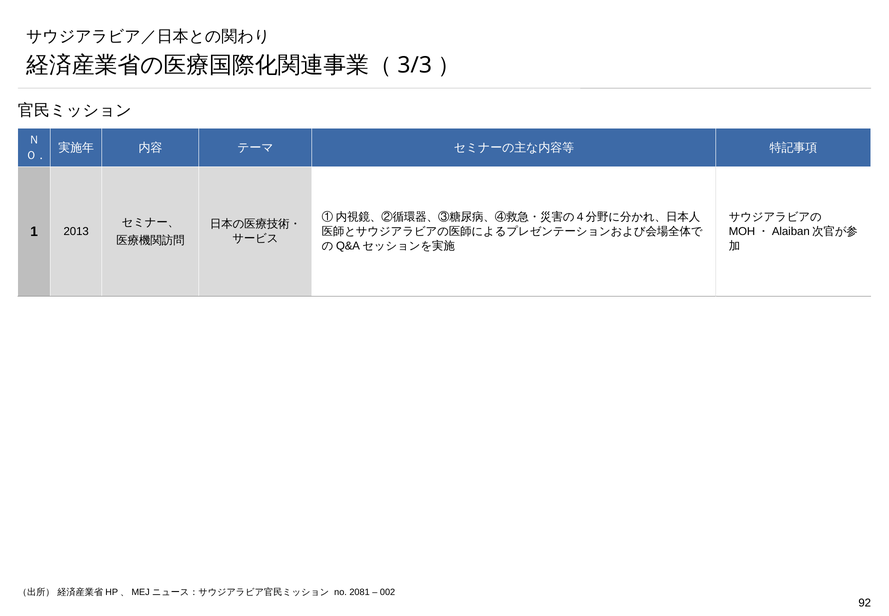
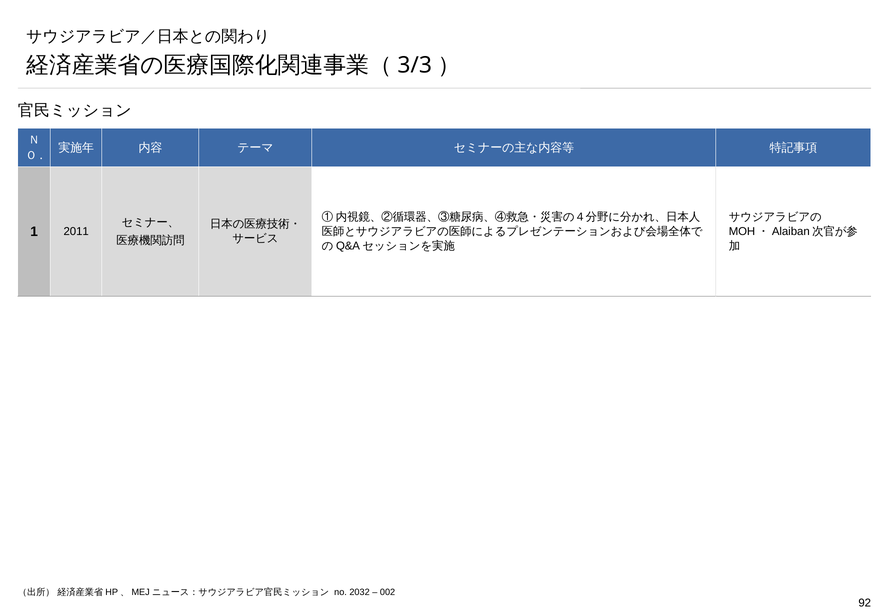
2013: 2013 -> 2011
2081: 2081 -> 2032
